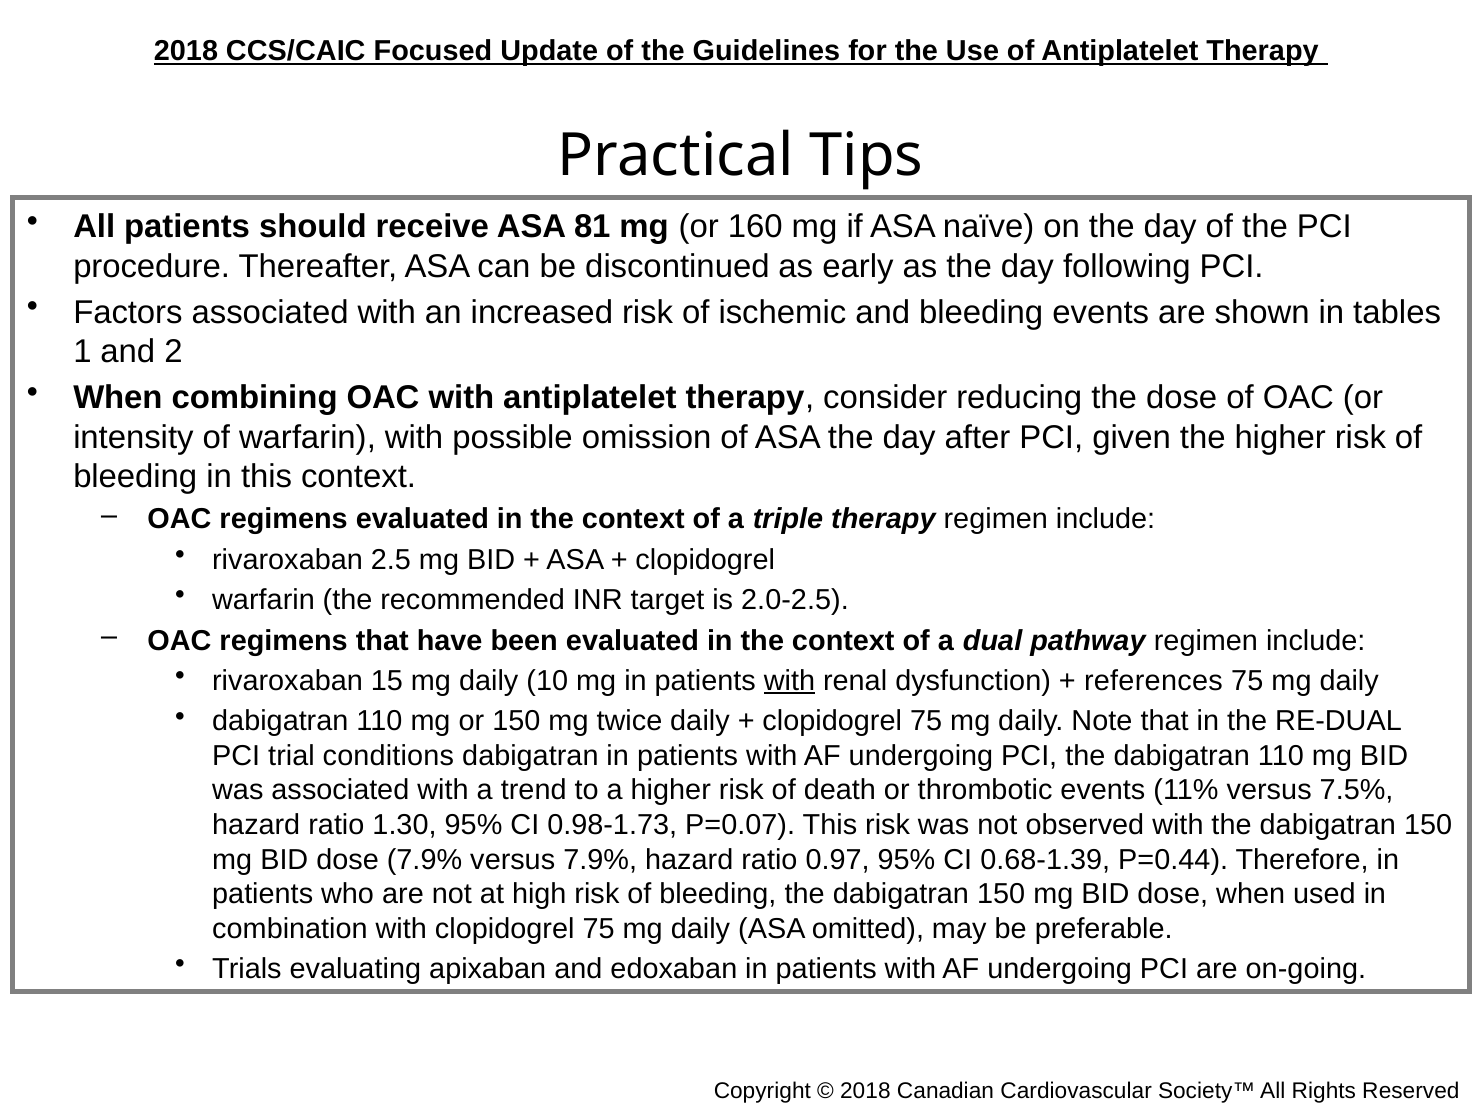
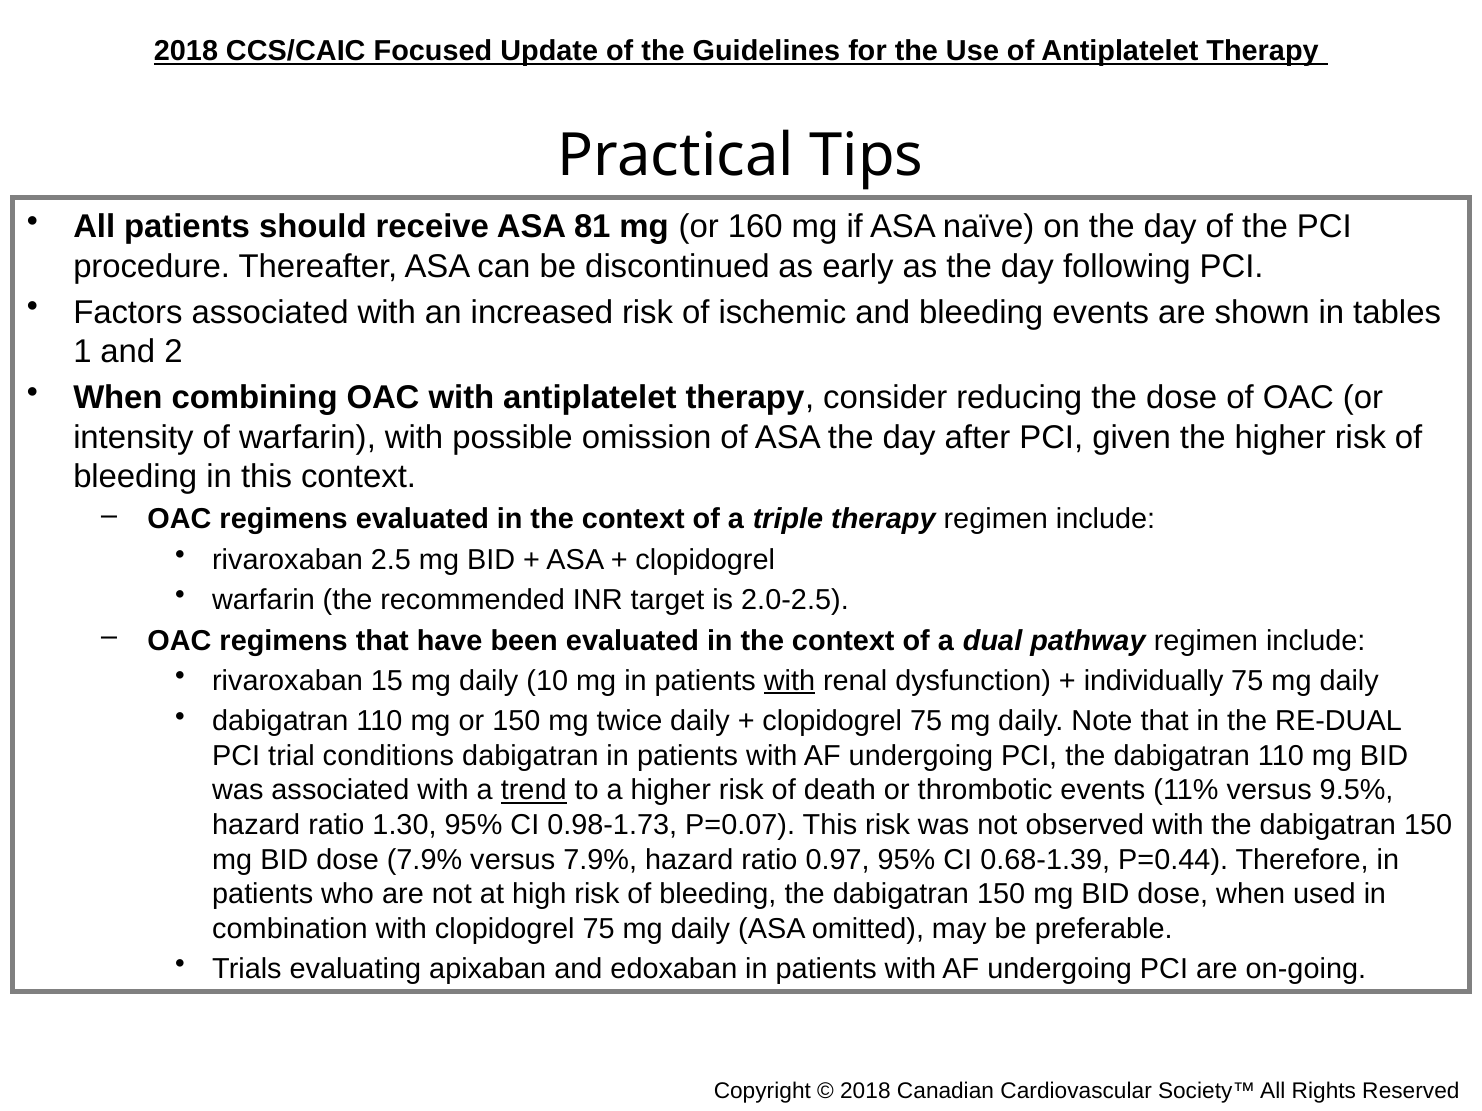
references: references -> individually
trend underline: none -> present
7.5%: 7.5% -> 9.5%
